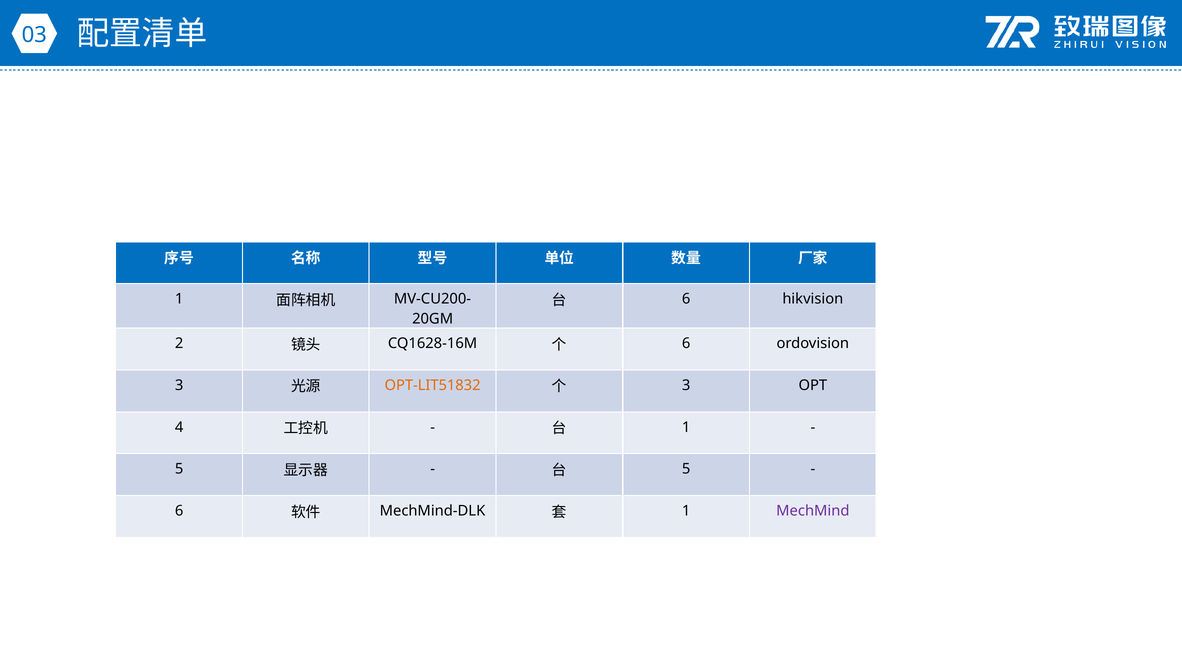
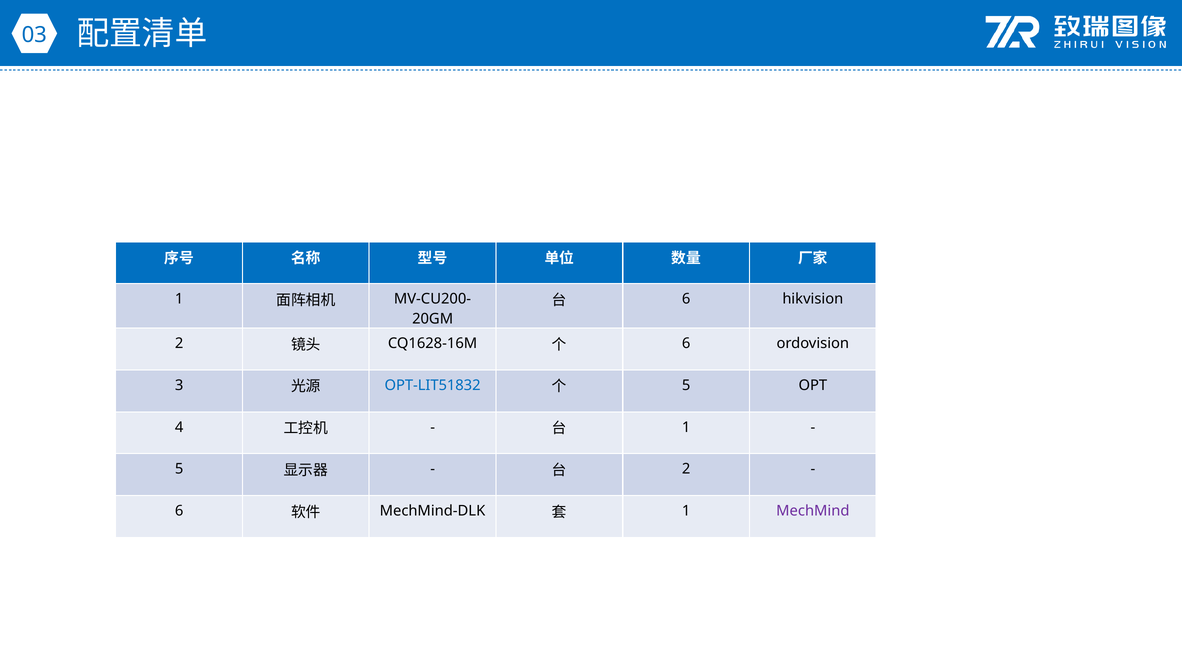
OPT-LIT51832 colour: orange -> blue
3 at (686, 385): 3 -> 5
5 at (686, 469): 5 -> 2
